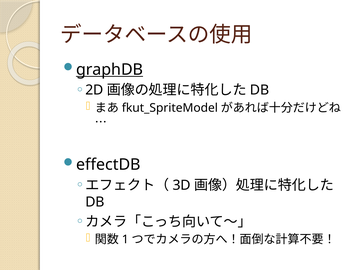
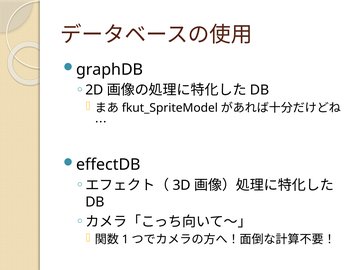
graphDB underline: present -> none
